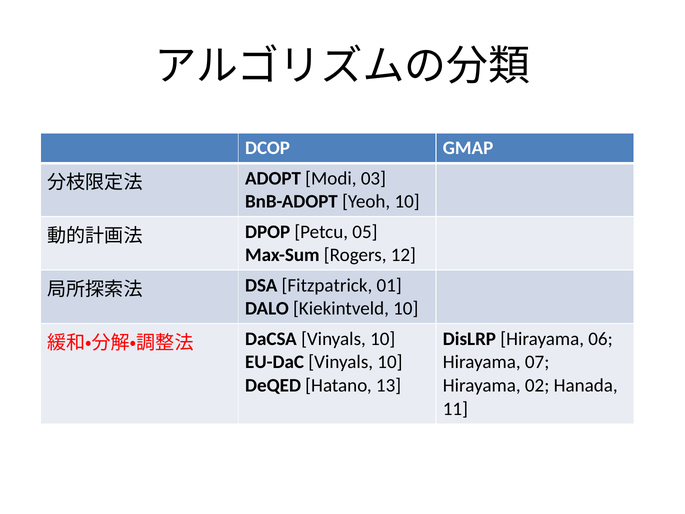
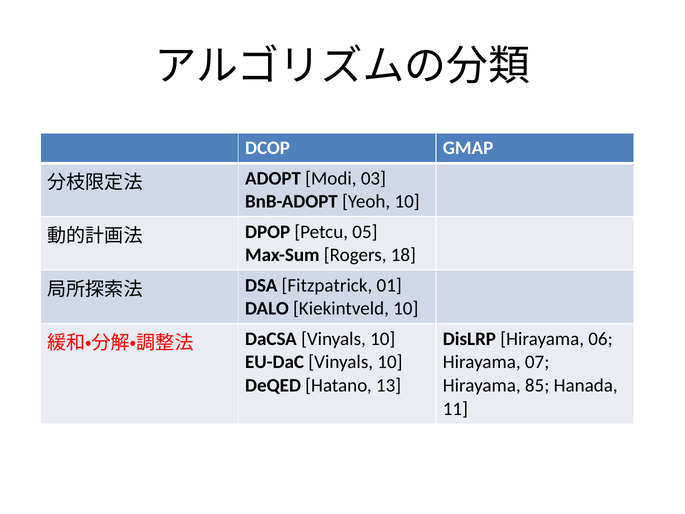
12: 12 -> 18
02: 02 -> 85
